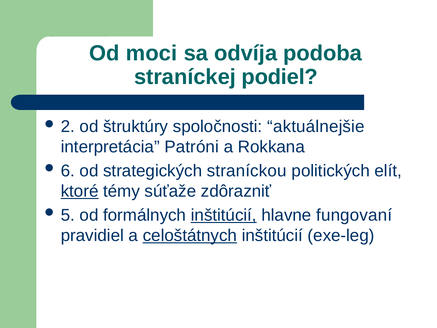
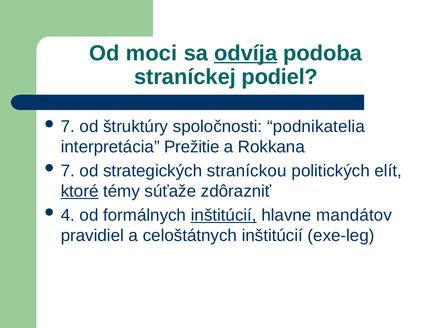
odvíja underline: none -> present
2 at (68, 126): 2 -> 7
aktuálnejšie: aktuálnejšie -> podnikatelia
Patróni: Patróni -> Prežitie
6 at (68, 171): 6 -> 7
5: 5 -> 4
fungovaní: fungovaní -> mandátov
celoštátnych underline: present -> none
